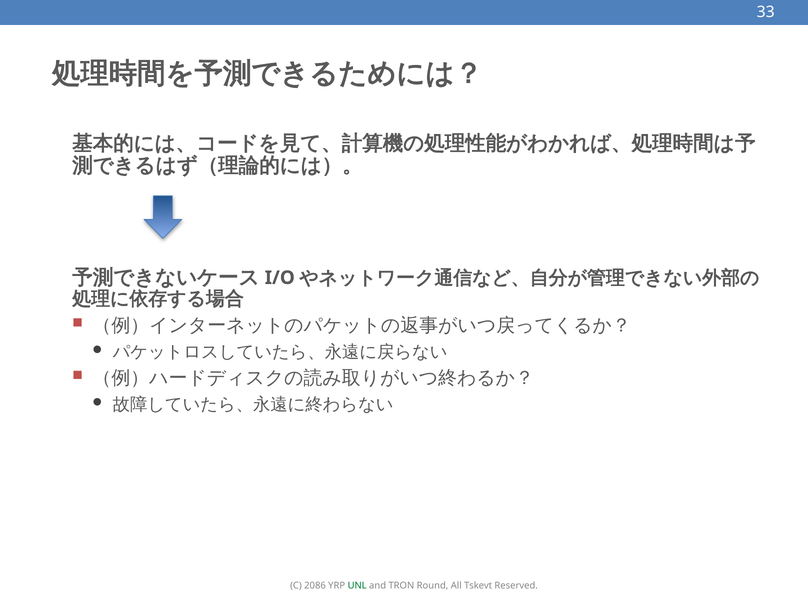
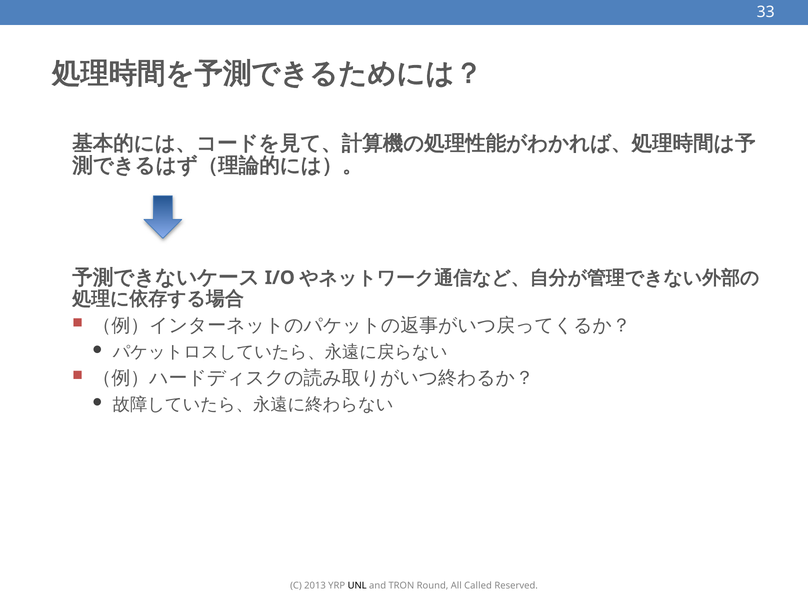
2086: 2086 -> 2013
UNL colour: green -> black
Tskevt: Tskevt -> Called
